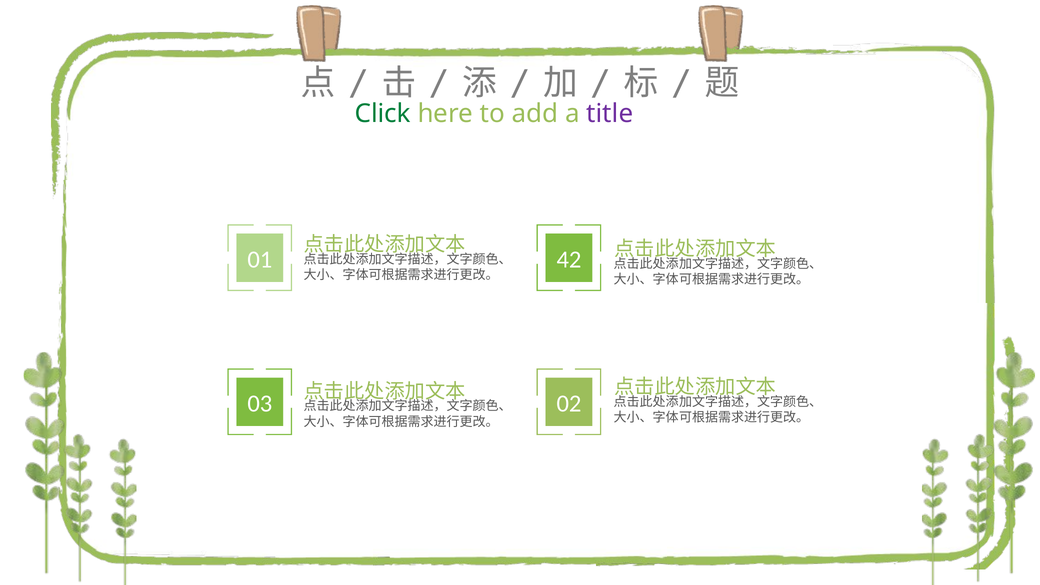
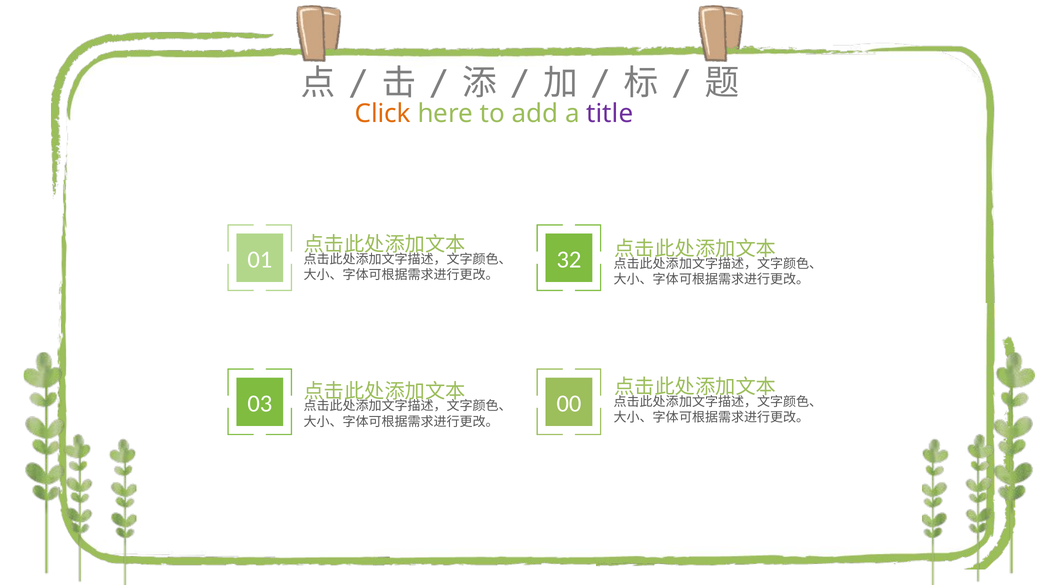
Click colour: green -> orange
42: 42 -> 32
02: 02 -> 00
